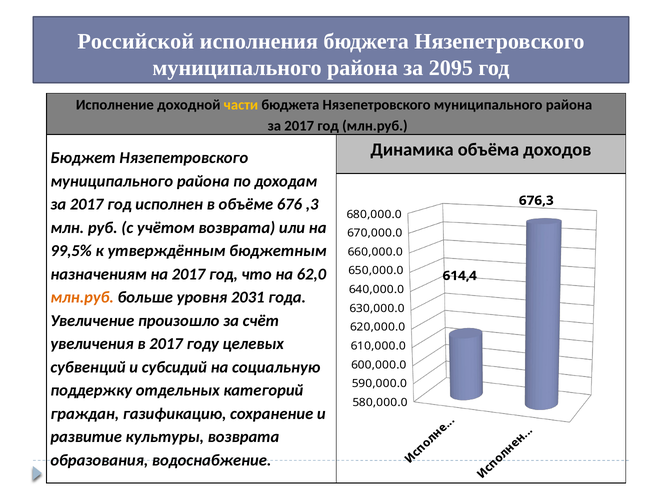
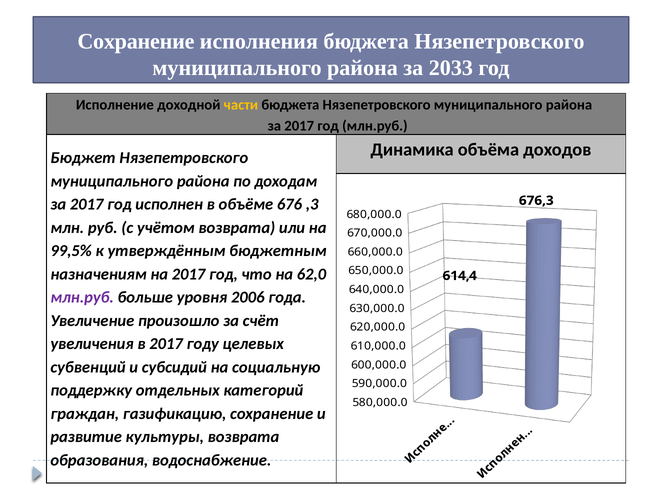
Российской at (136, 41): Российской -> Сохранение
2095: 2095 -> 2033
млн.руб at (82, 297) colour: orange -> purple
2031: 2031 -> 2006
